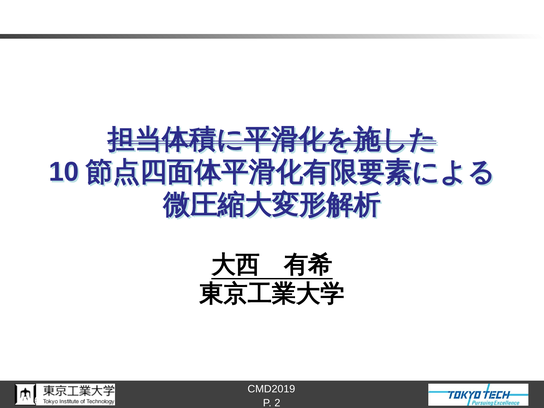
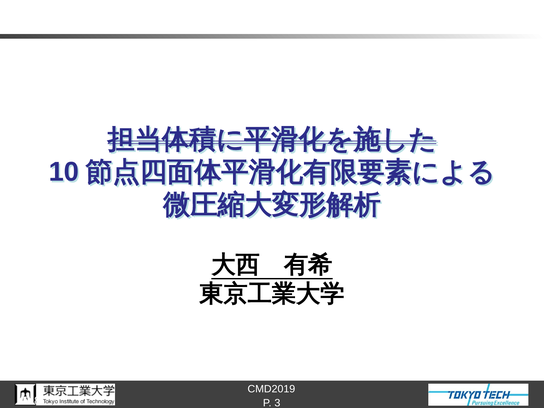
6: 6 -> 8
2: 2 -> 3
